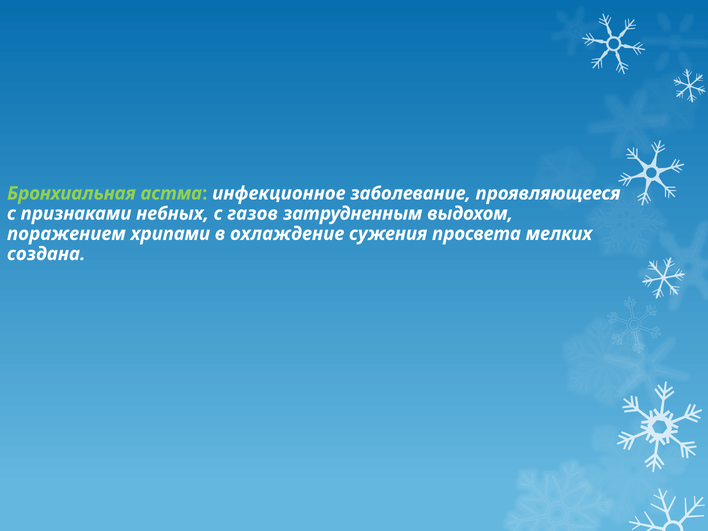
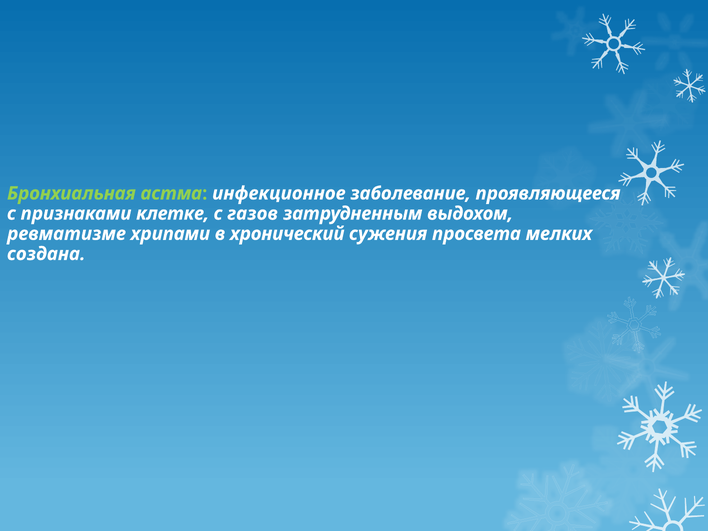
небных: небных -> клетке
поражением: поражением -> ревматизме
охлаждение: охлаждение -> хронический
